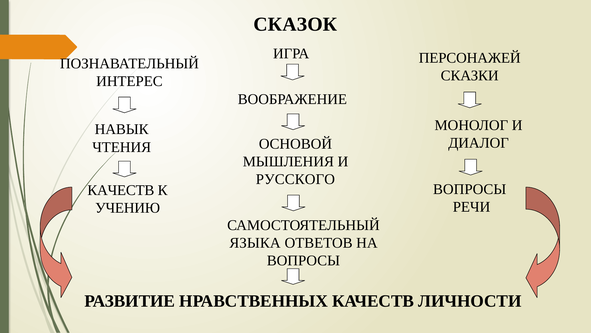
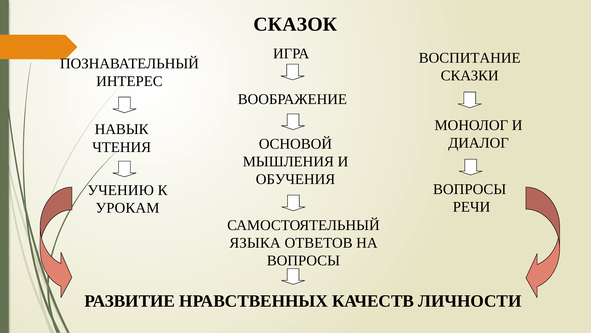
ПЕРСОНАЖЕЙ: ПЕРСОНАЖЕЙ -> ВОСПИТАНИЕ
РУССКОГО: РУССКОГО -> ОБУЧЕНИЯ
КАЧЕСТВ at (121, 190): КАЧЕСТВ -> УЧЕНИЮ
УЧЕНИЮ: УЧЕНИЮ -> УРОКАМ
